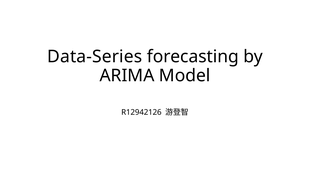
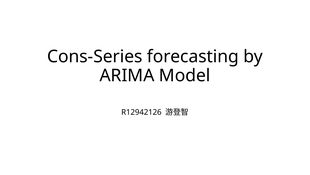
Data-Series: Data-Series -> Cons-Series
